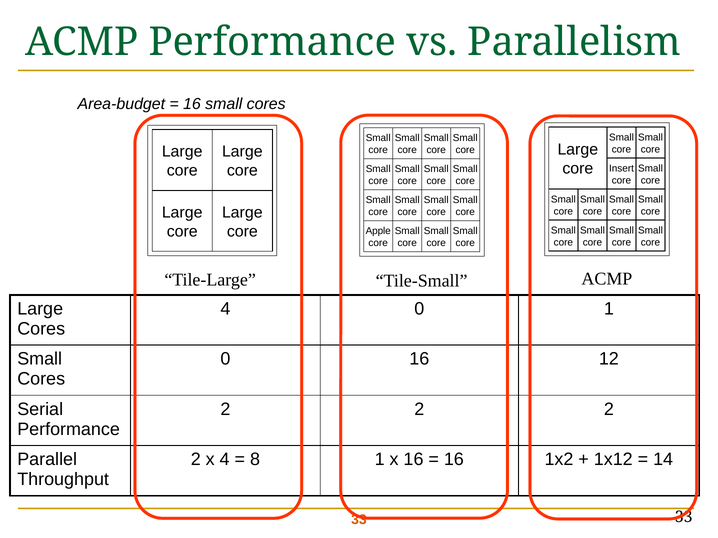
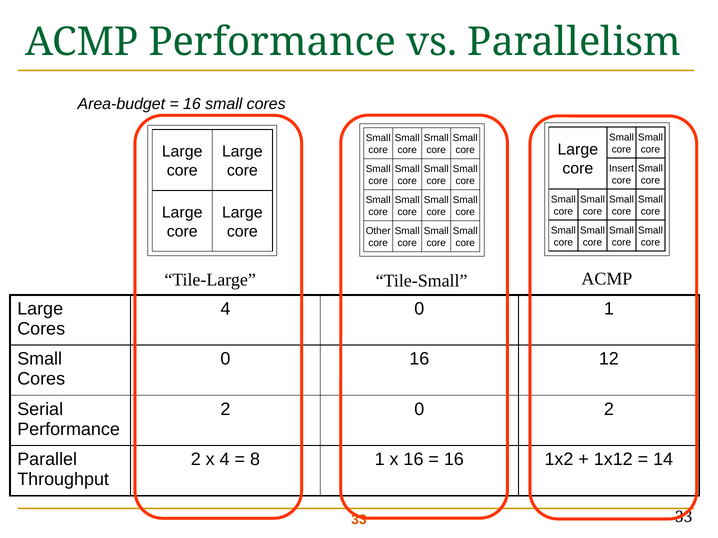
Apple: Apple -> Other
2 at (419, 410): 2 -> 0
